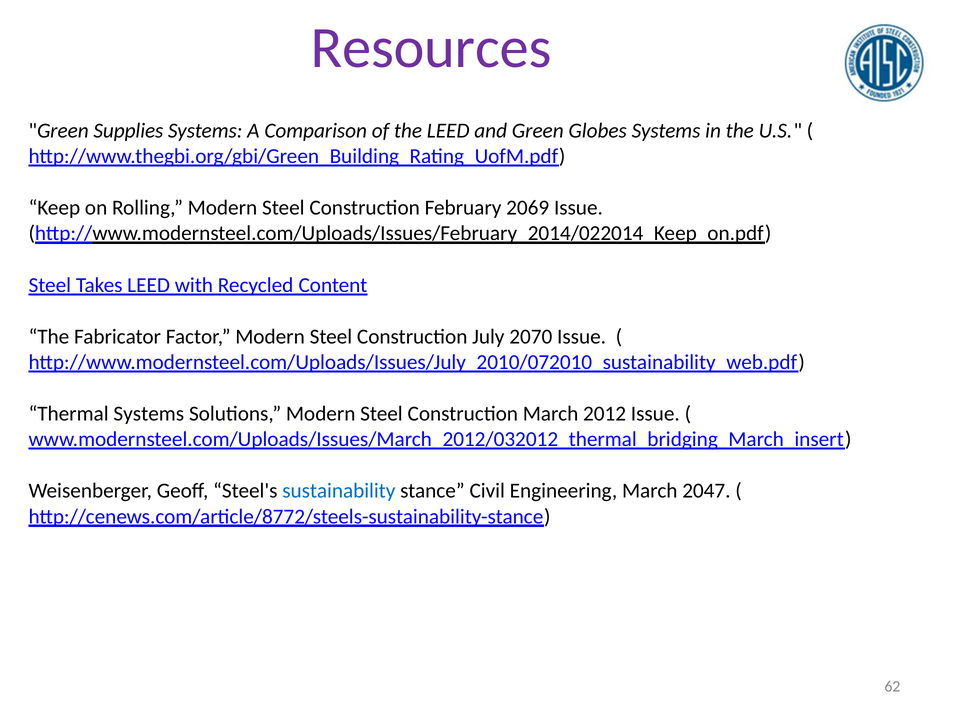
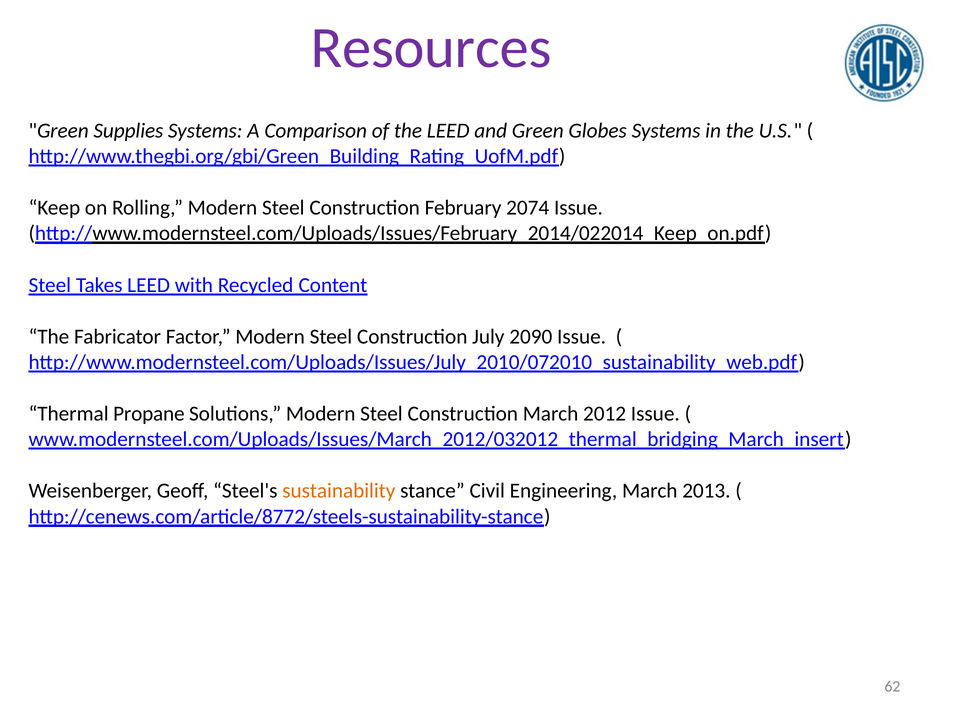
2069: 2069 -> 2074
2070: 2070 -> 2090
Thermal Systems: Systems -> Propane
sustainability colour: blue -> orange
2047: 2047 -> 2013
